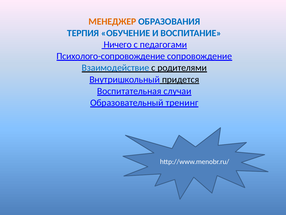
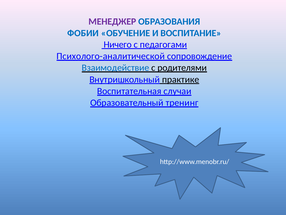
МЕНЕДЖЕР colour: orange -> purple
ТЕРПИЯ: ТЕРПИЯ -> ФОБИИ
Психолого-сопровождение: Психолого-сопровождение -> Психолого-аналитической
придется: придется -> практике
